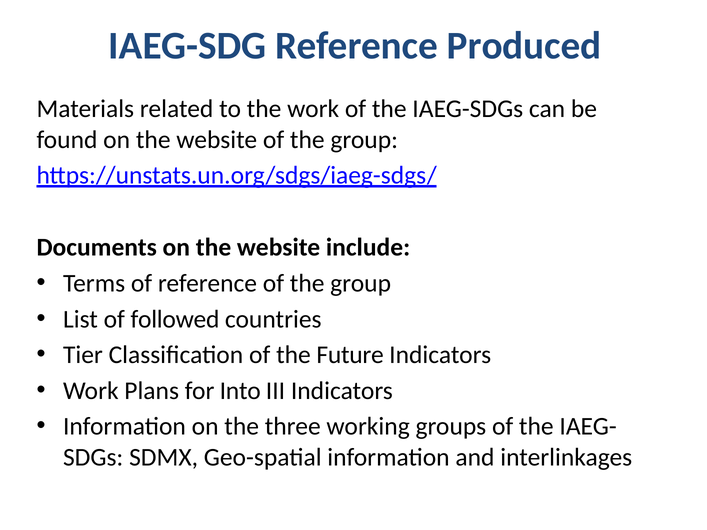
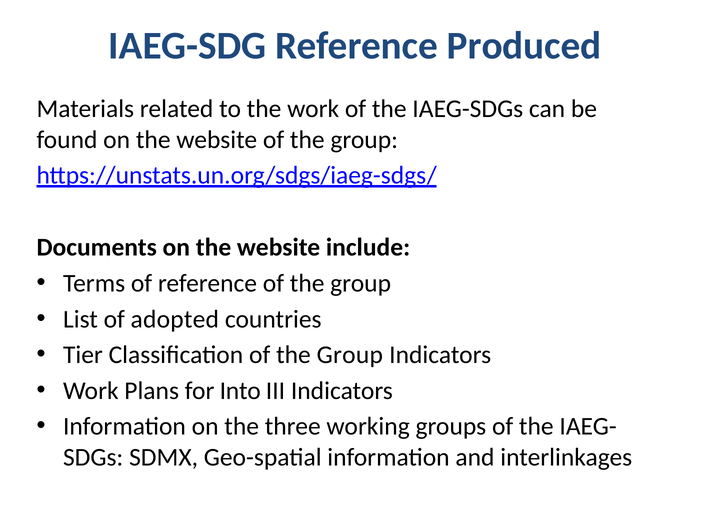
followed: followed -> adopted
Classification of the Future: Future -> Group
